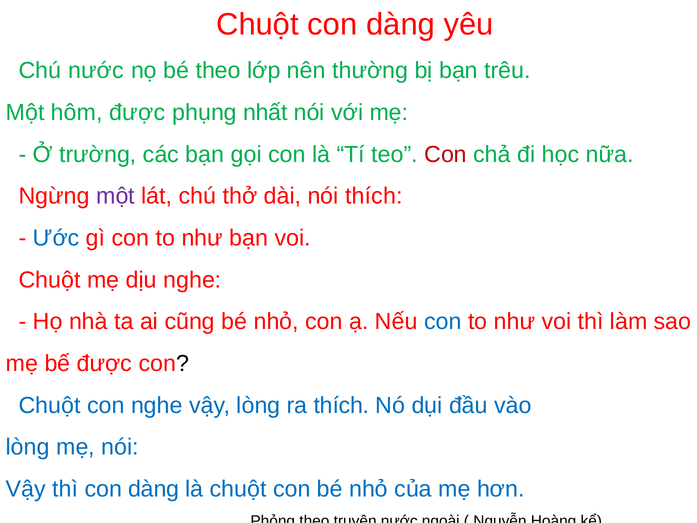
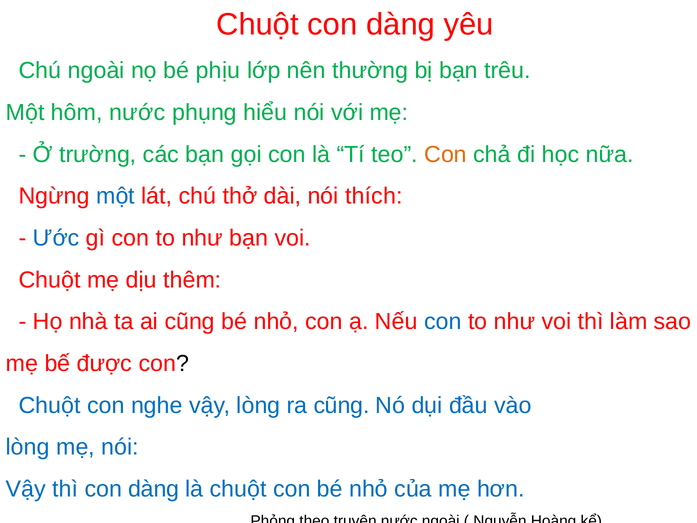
Chú nước: nước -> ngoài
bé theo: theo -> phịu
hôm được: được -> nước
nhất: nhất -> hiểu
Con at (446, 154) colour: red -> orange
một at (116, 196) colour: purple -> blue
dịu nghe: nghe -> thêm
ra thích: thích -> cũng
